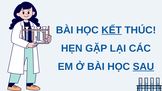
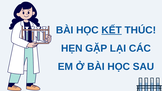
SAU underline: present -> none
